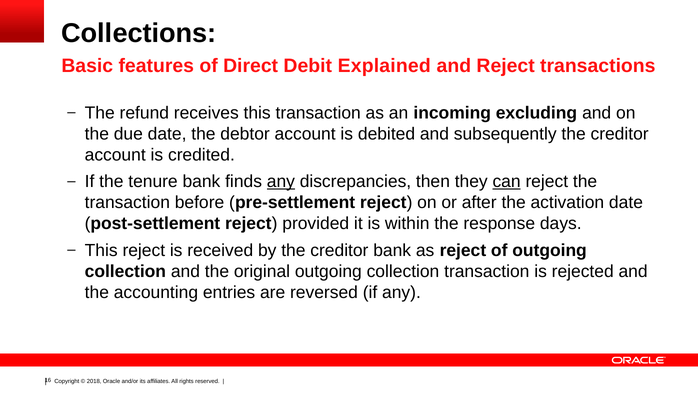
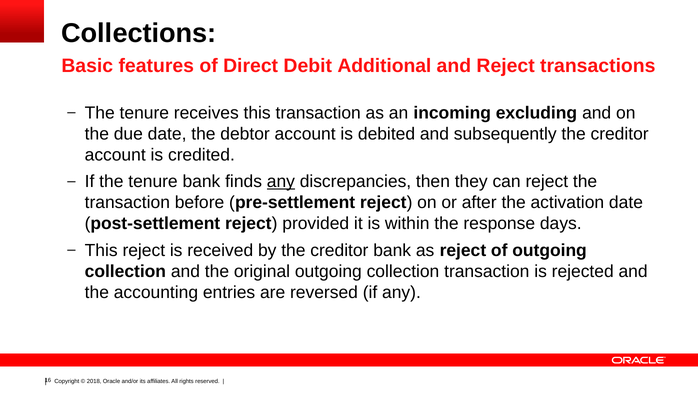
Explained: Explained -> Additional
refund at (144, 113): refund -> tenure
can underline: present -> none
